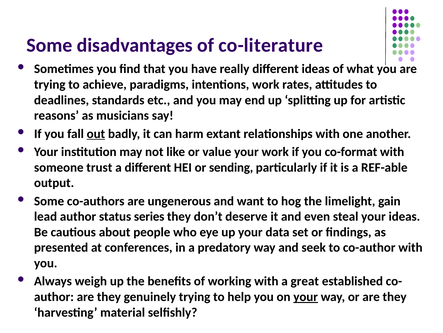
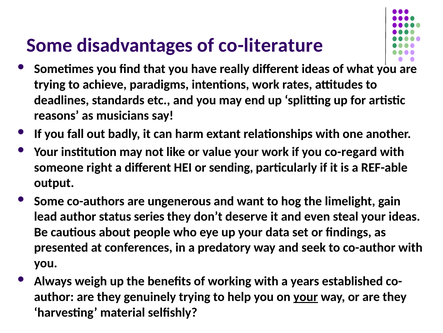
out underline: present -> none
co-format: co-format -> co-regard
trust: trust -> right
great: great -> years
